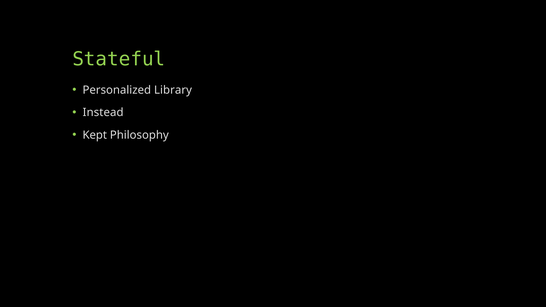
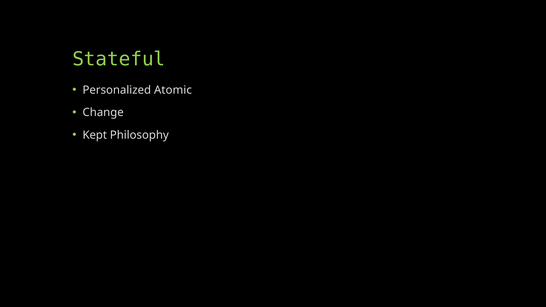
Library: Library -> Atomic
Instead: Instead -> Change
